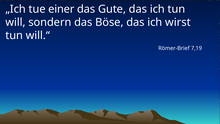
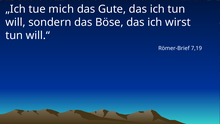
einer: einer -> mich
